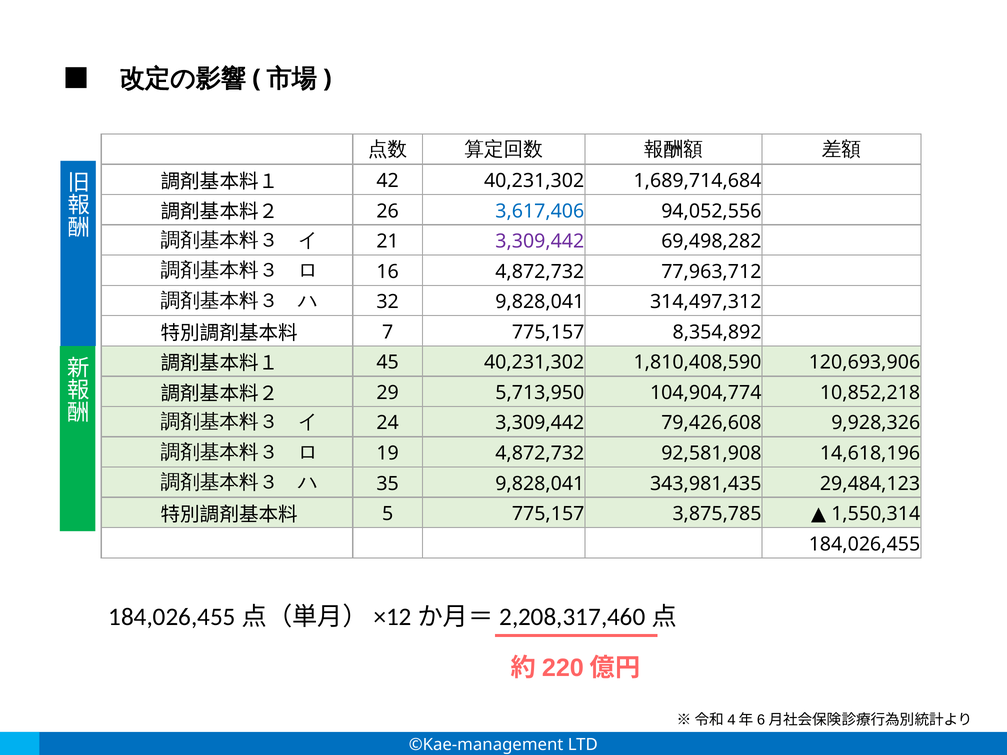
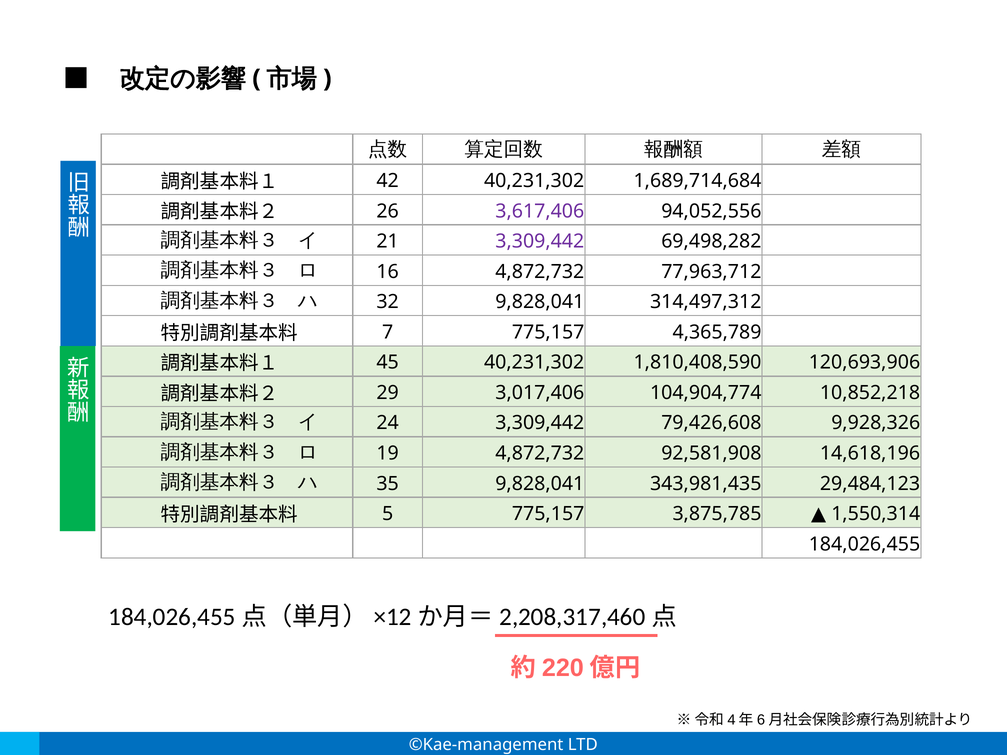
3,617,406 colour: blue -> purple
8,354,892: 8,354,892 -> 4,365,789
5,713,950: 5,713,950 -> 3,017,406
